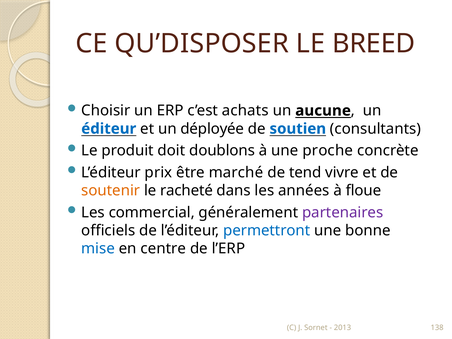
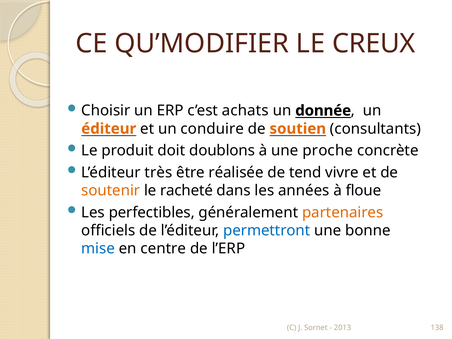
QU’DISPOSER: QU’DISPOSER -> QU’MODIFIER
BREED: BREED -> CREUX
aucune: aucune -> donnée
éditeur colour: blue -> orange
déployée: déployée -> conduire
soutien colour: blue -> orange
prix: prix -> très
marché: marché -> réalisée
commercial: commercial -> perfectibles
partenaires colour: purple -> orange
